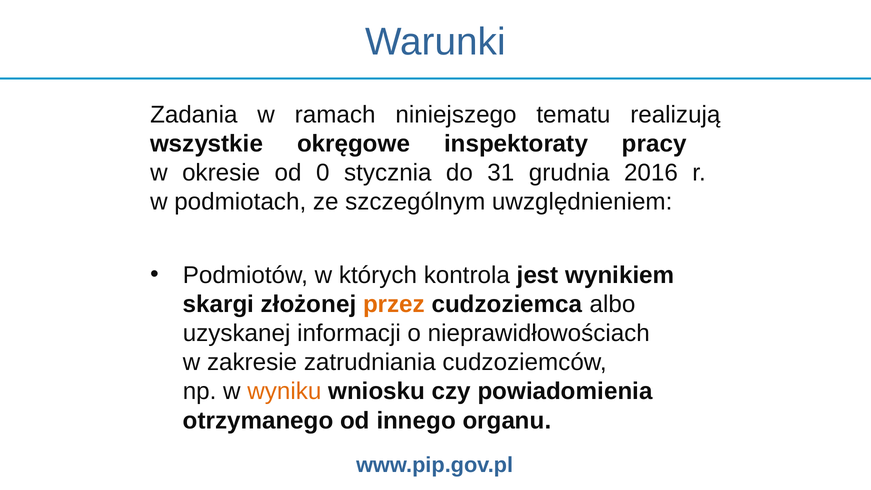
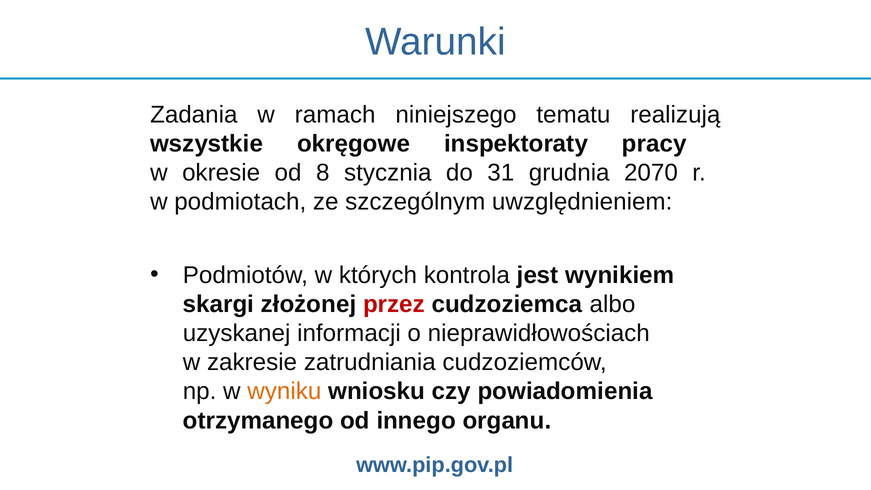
0: 0 -> 8
2016: 2016 -> 2070
przez colour: orange -> red
